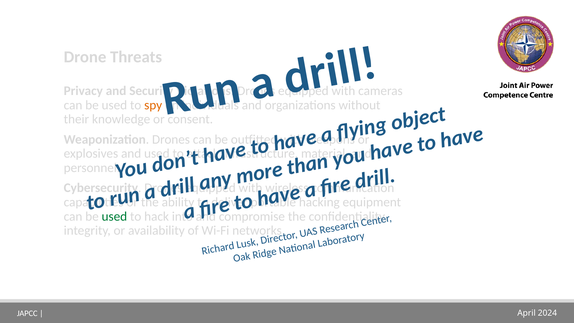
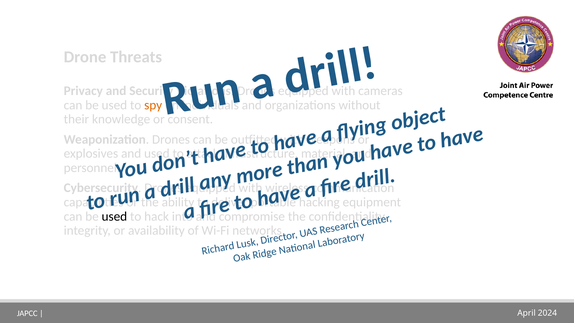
used at (114, 216) colour: green -> black
